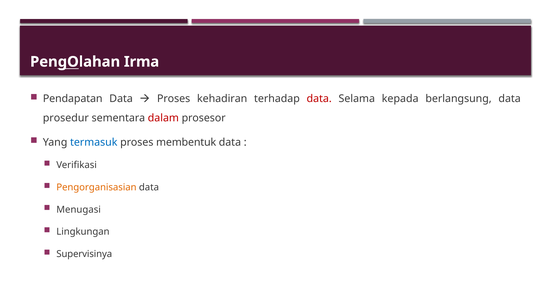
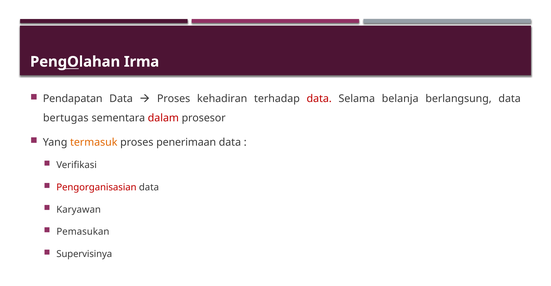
kepada: kepada -> belanja
prosedur: prosedur -> bertugas
termasuk colour: blue -> orange
membentuk: membentuk -> penerimaan
Pengorganisasian colour: orange -> red
Menugasi: Menugasi -> Karyawan
Lingkungan: Lingkungan -> Pemasukan
